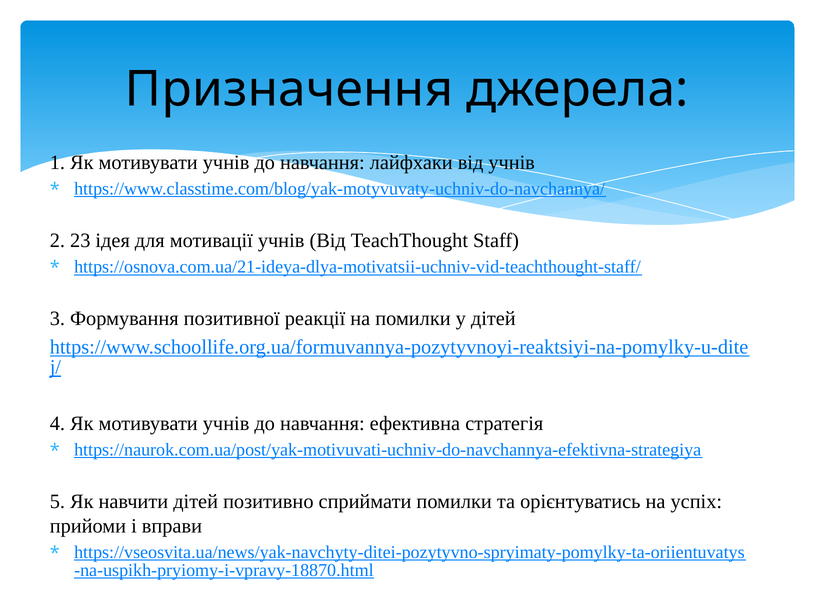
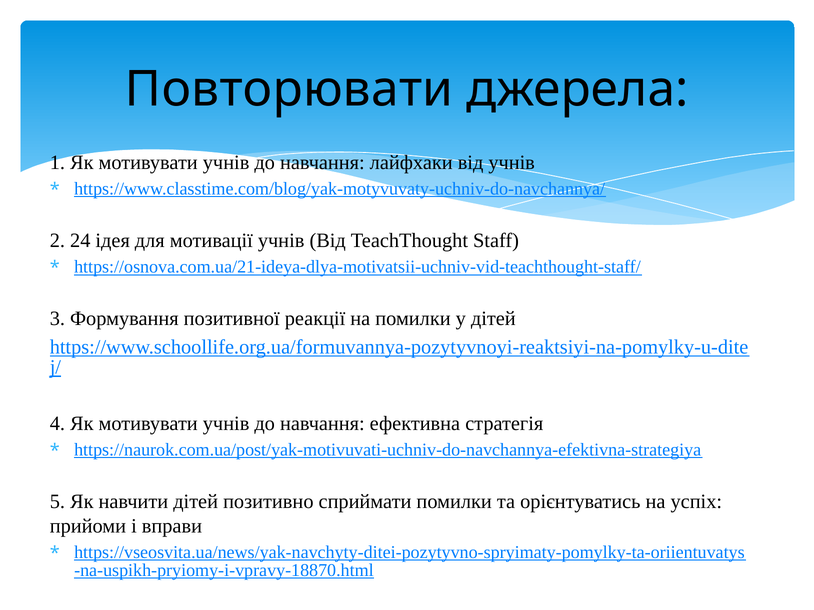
Призначення: Призначення -> Повторювати
23: 23 -> 24
